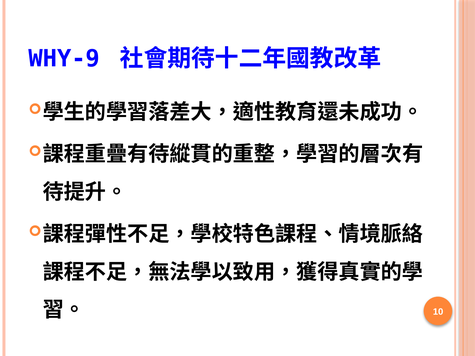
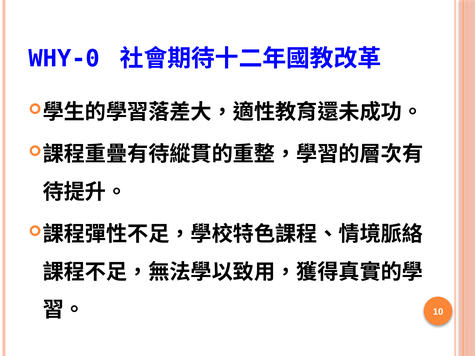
WHY-9: WHY-9 -> WHY-0
